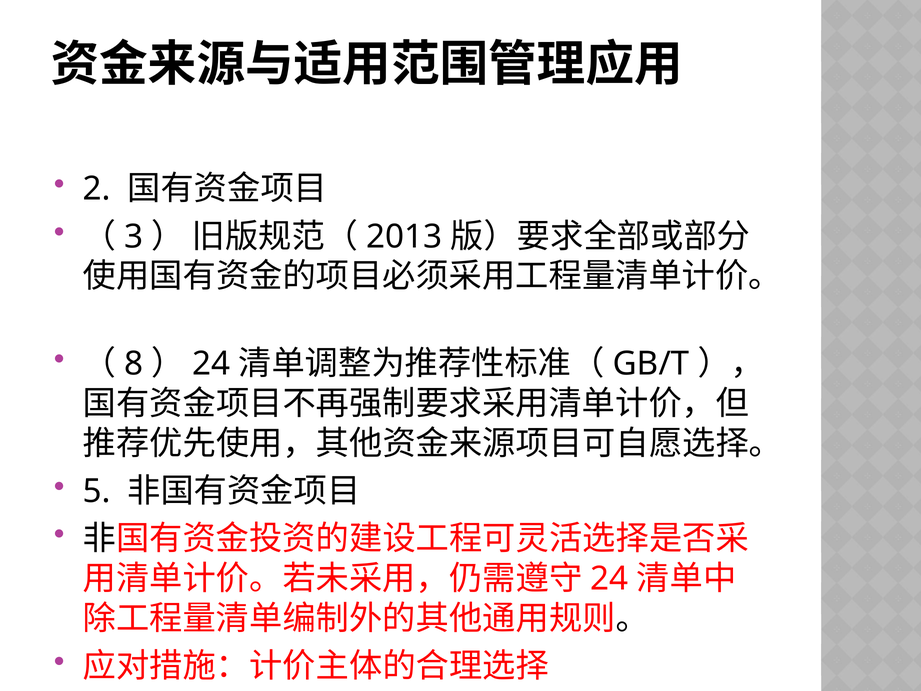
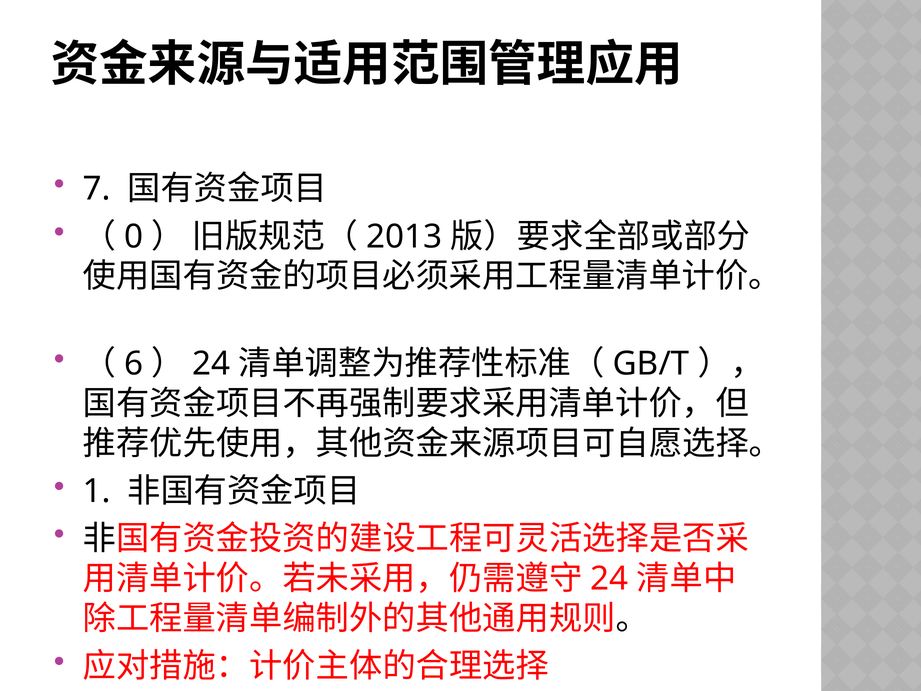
2: 2 -> 7
3: 3 -> 0
8: 8 -> 6
5: 5 -> 1
